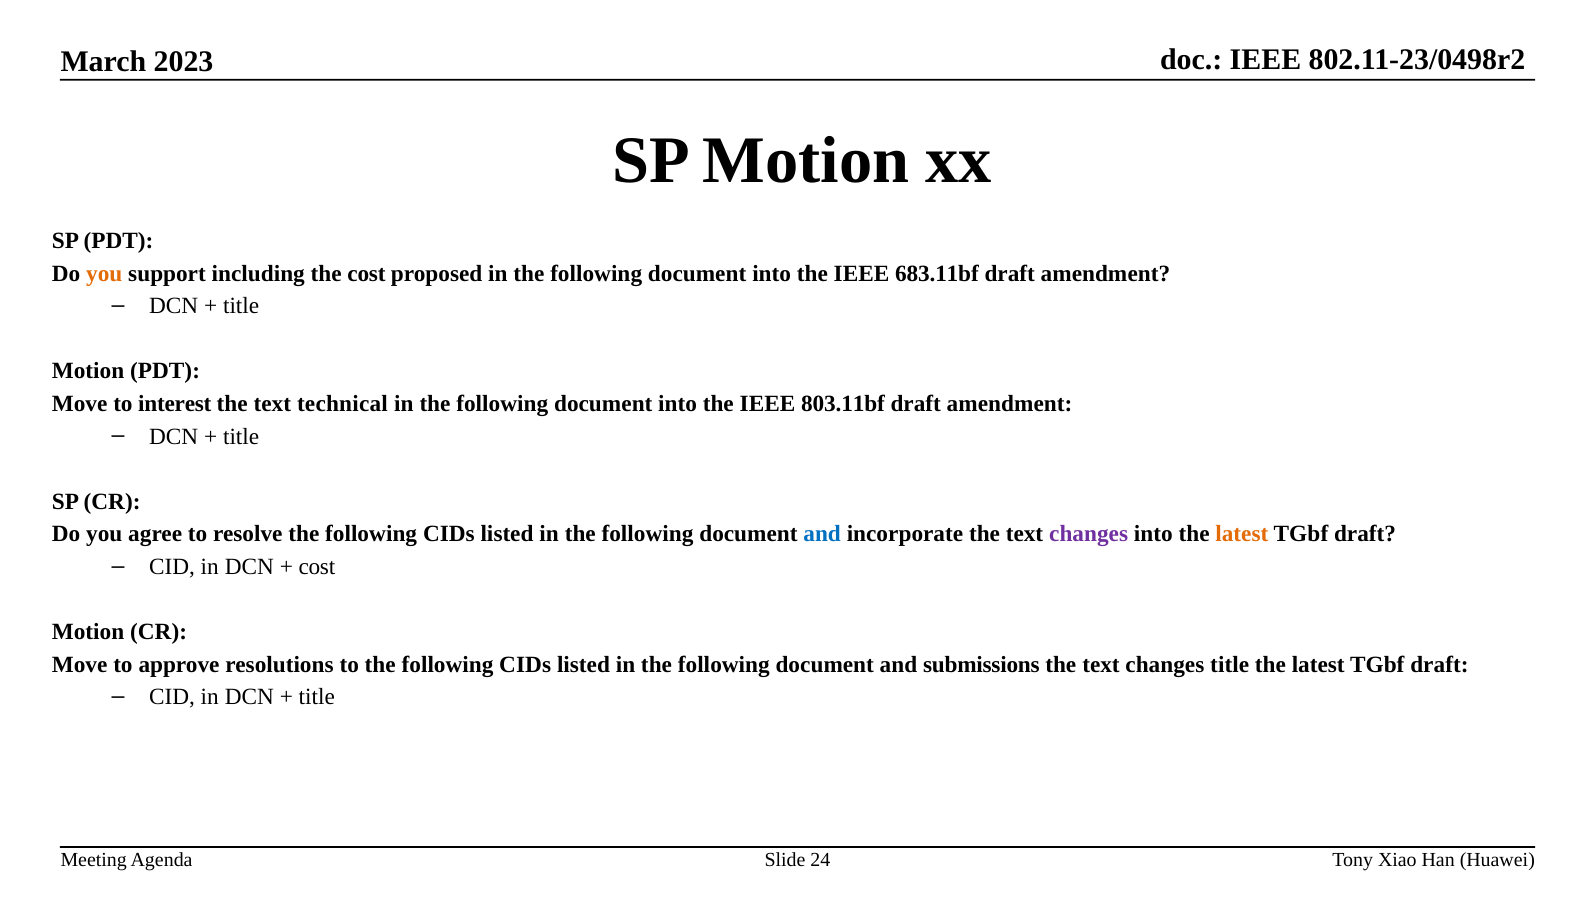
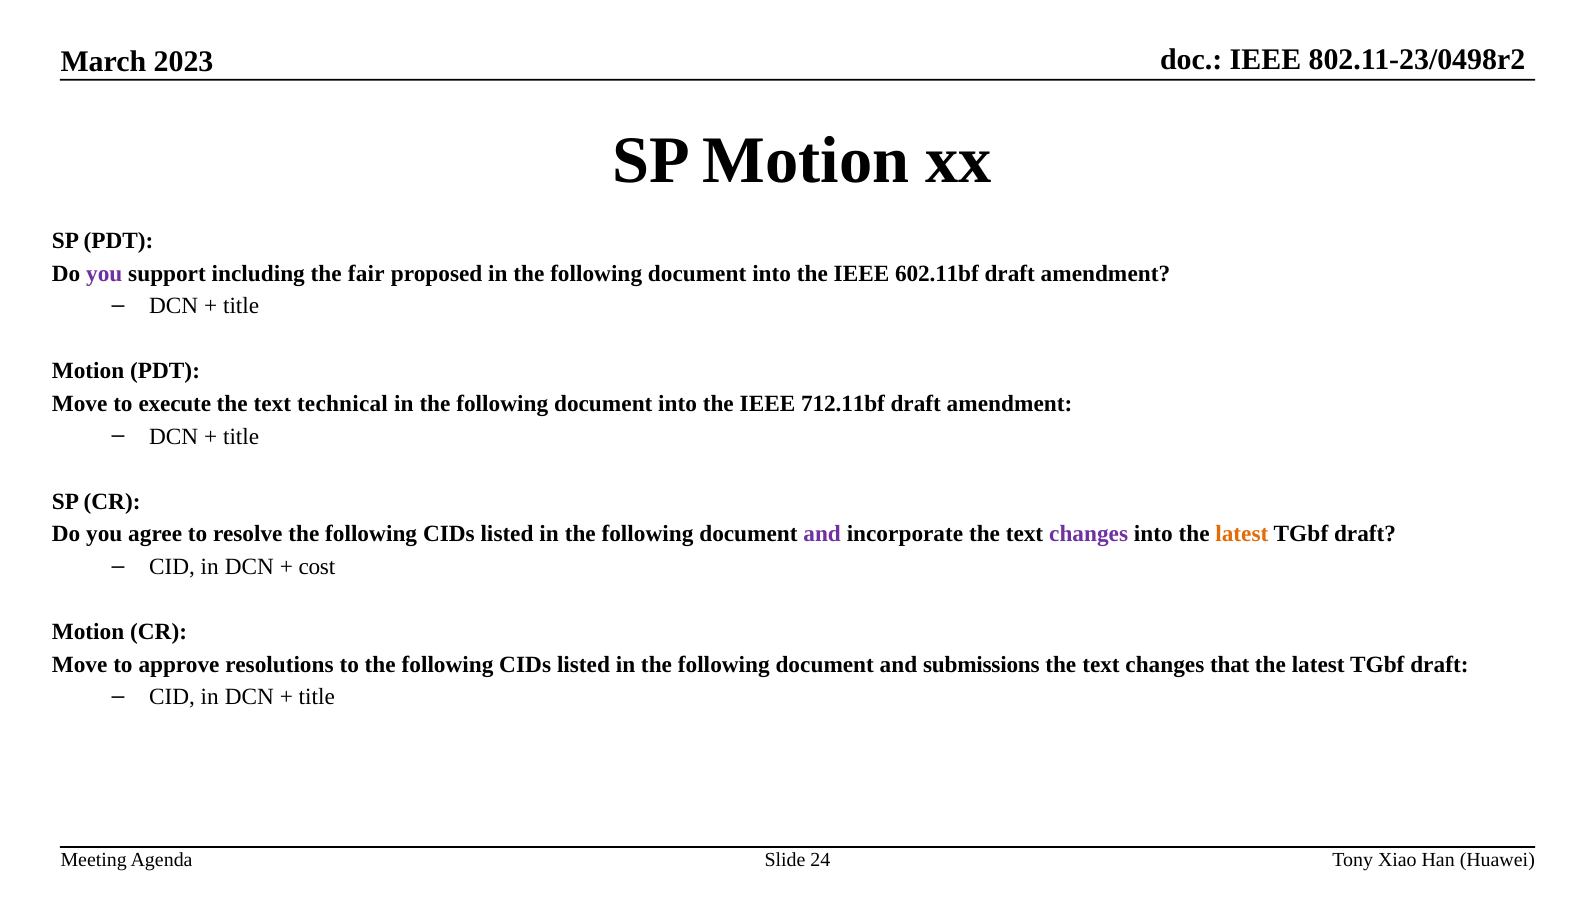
you at (104, 273) colour: orange -> purple
the cost: cost -> fair
683.11bf: 683.11bf -> 602.11bf
interest: interest -> execute
803.11bf: 803.11bf -> 712.11bf
and at (822, 534) colour: blue -> purple
changes title: title -> that
